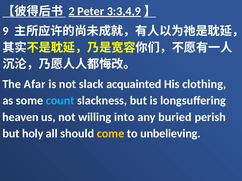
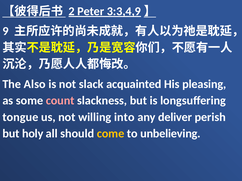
Afar: Afar -> Also
clothing: clothing -> pleasing
count colour: light blue -> pink
heaven: heaven -> tongue
buried: buried -> deliver
